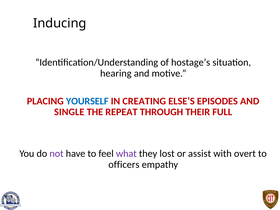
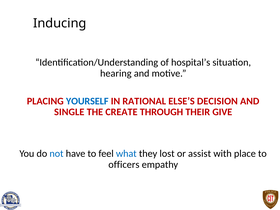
hostage’s: hostage’s -> hospital’s
CREATING: CREATING -> RATIONAL
EPISODES: EPISODES -> DECISION
REPEAT: REPEAT -> CREATE
FULL: FULL -> GIVE
not colour: purple -> blue
what colour: purple -> blue
overt: overt -> place
